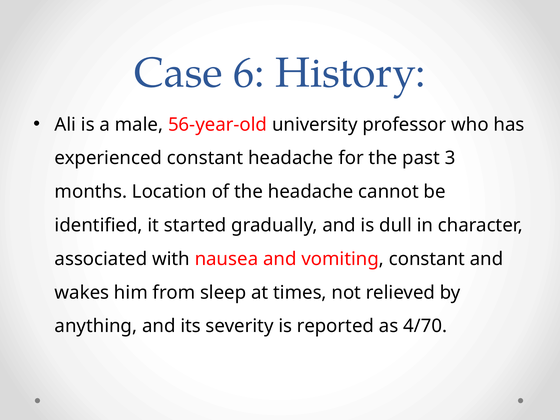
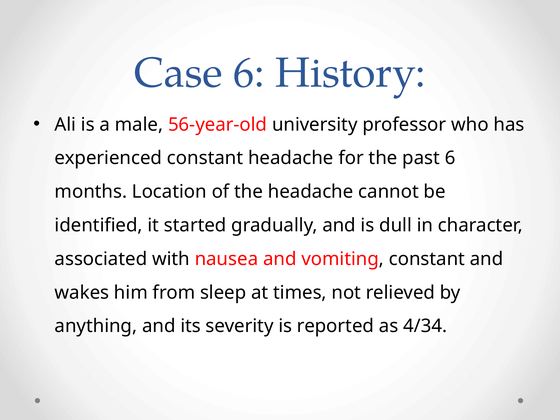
past 3: 3 -> 6
4/70: 4/70 -> 4/34
